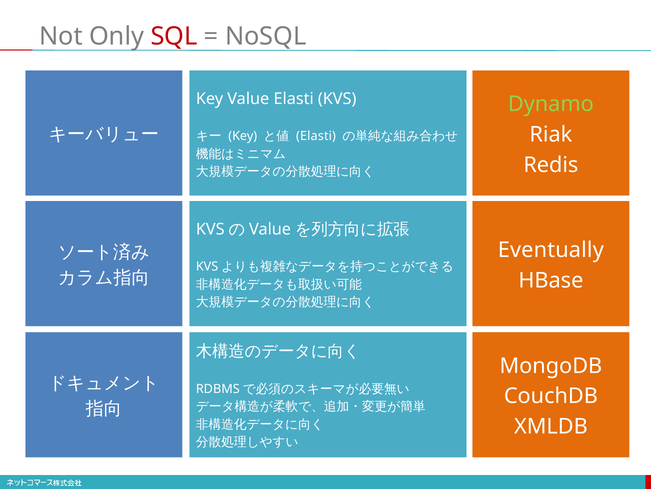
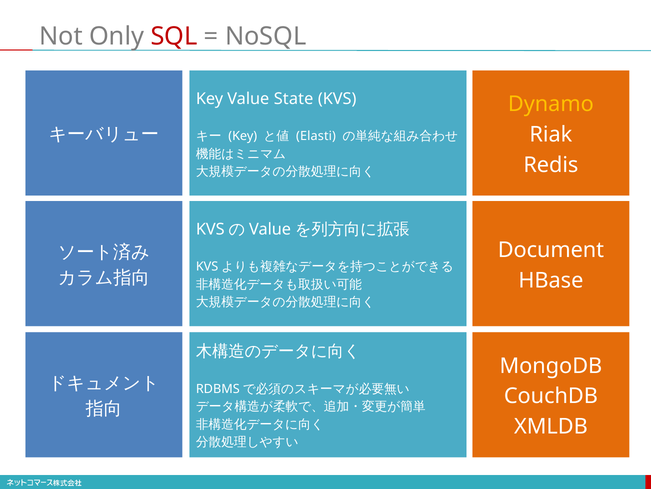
Value Elasti: Elasti -> State
Dynamo colour: light green -> yellow
Eventually: Eventually -> Document
